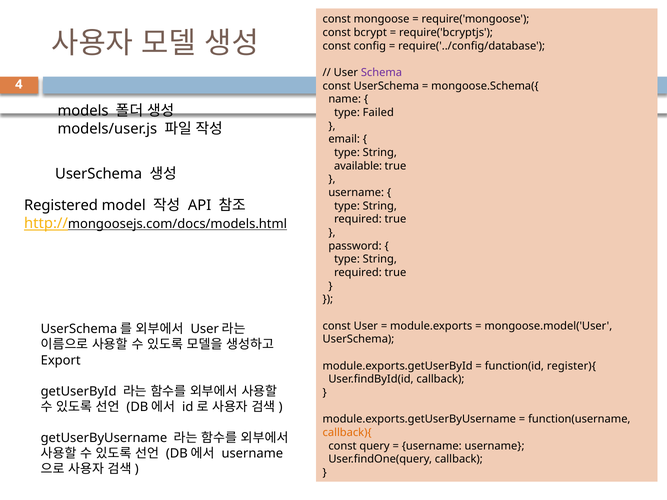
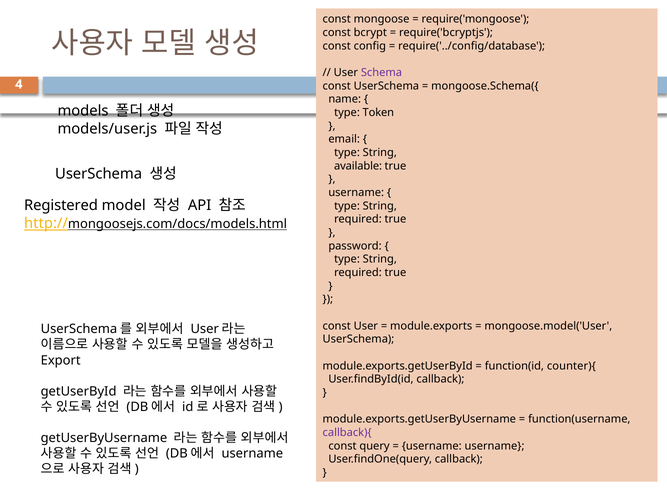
Failed: Failed -> Token
register){: register){ -> counter){
callback){ colour: orange -> purple
